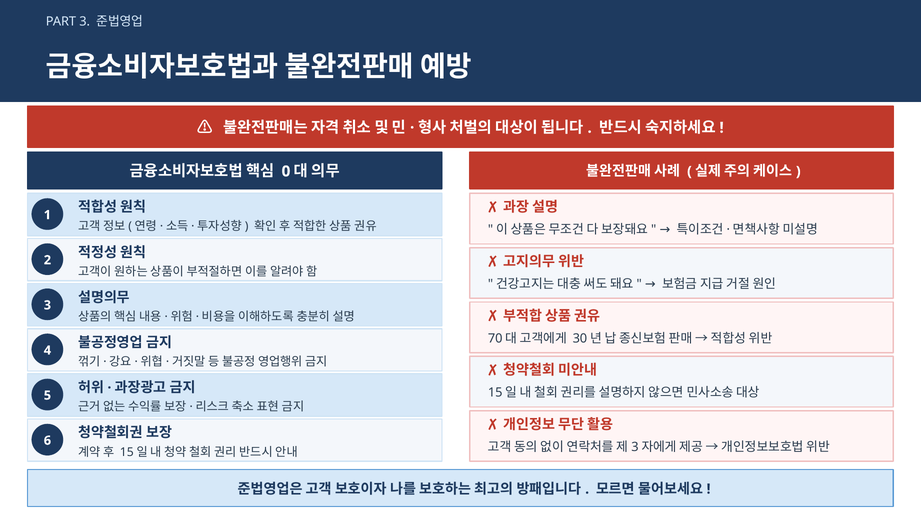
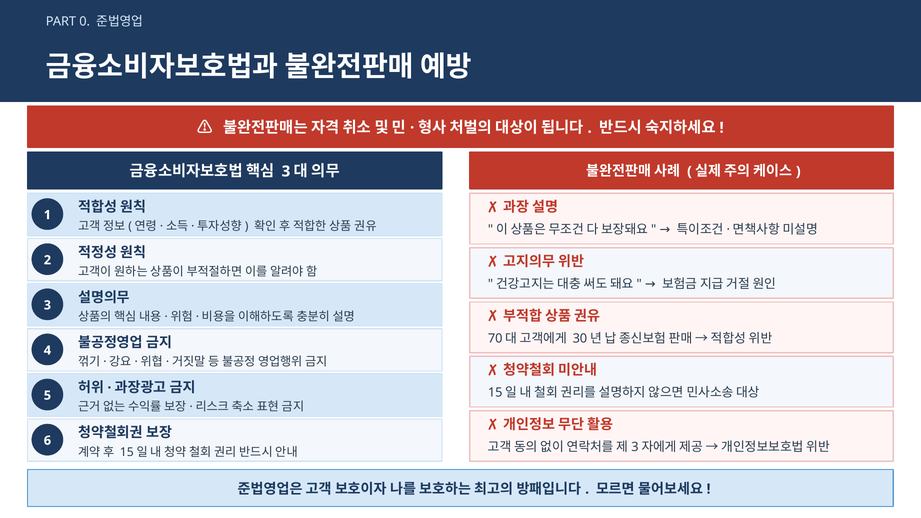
PART 3: 3 -> 0
0 at (286, 171): 0 -> 3
